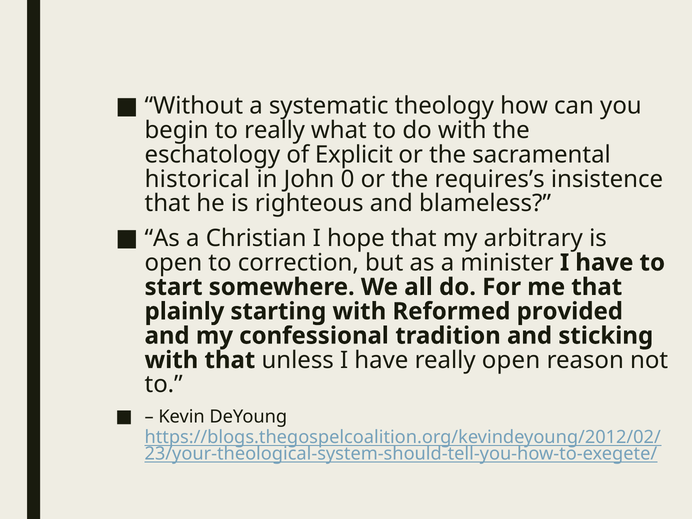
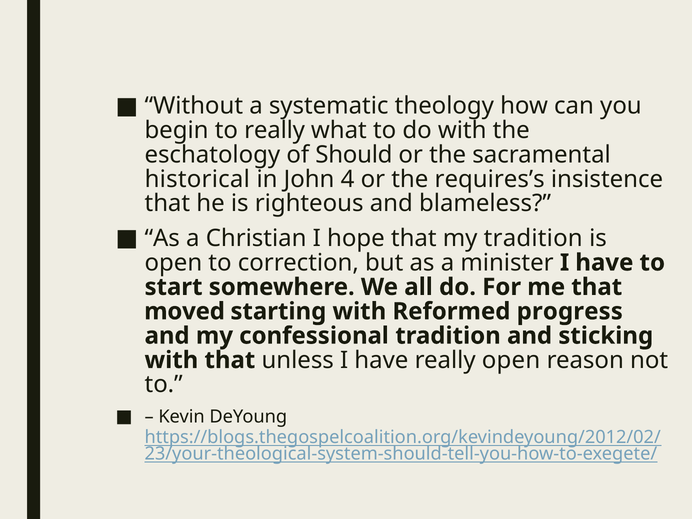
Explicit: Explicit -> Should
0: 0 -> 4
my arbitrary: arbitrary -> tradition
plainly: plainly -> moved
provided: provided -> progress
